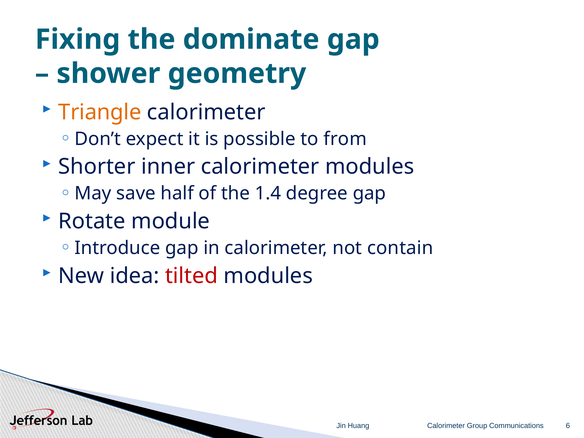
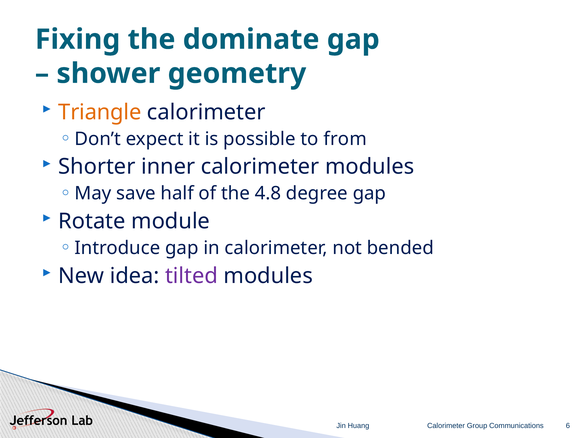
1.4: 1.4 -> 4.8
contain: contain -> bended
tilted colour: red -> purple
